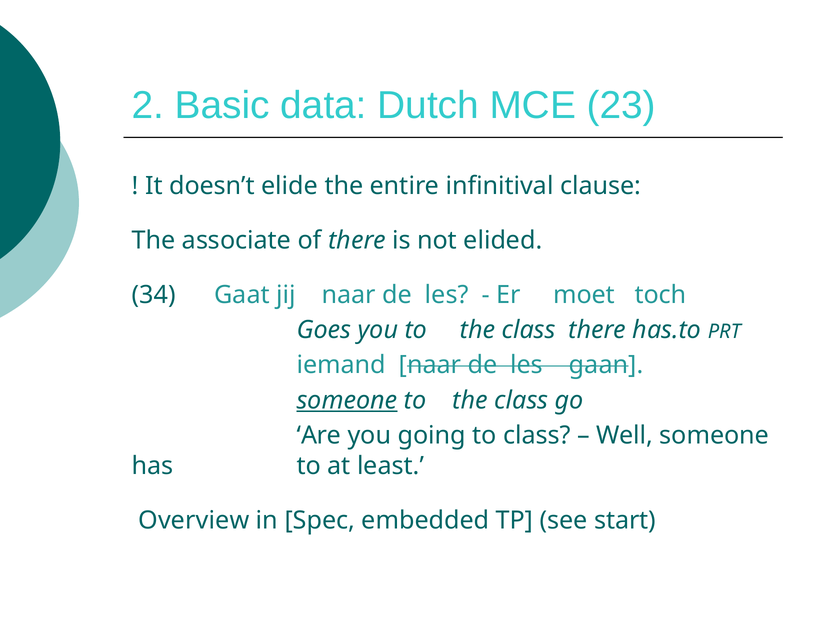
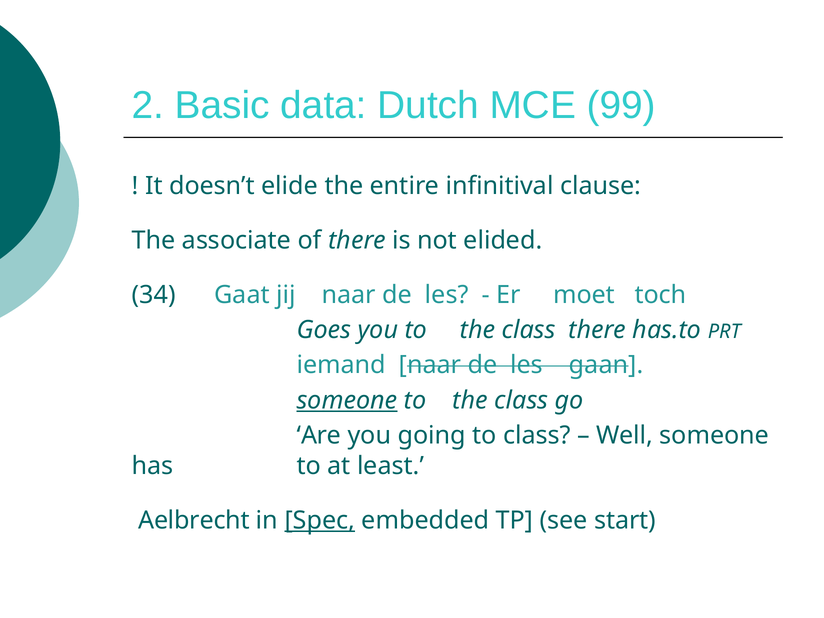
23: 23 -> 99
Overview: Overview -> Aelbrecht
Spec underline: none -> present
